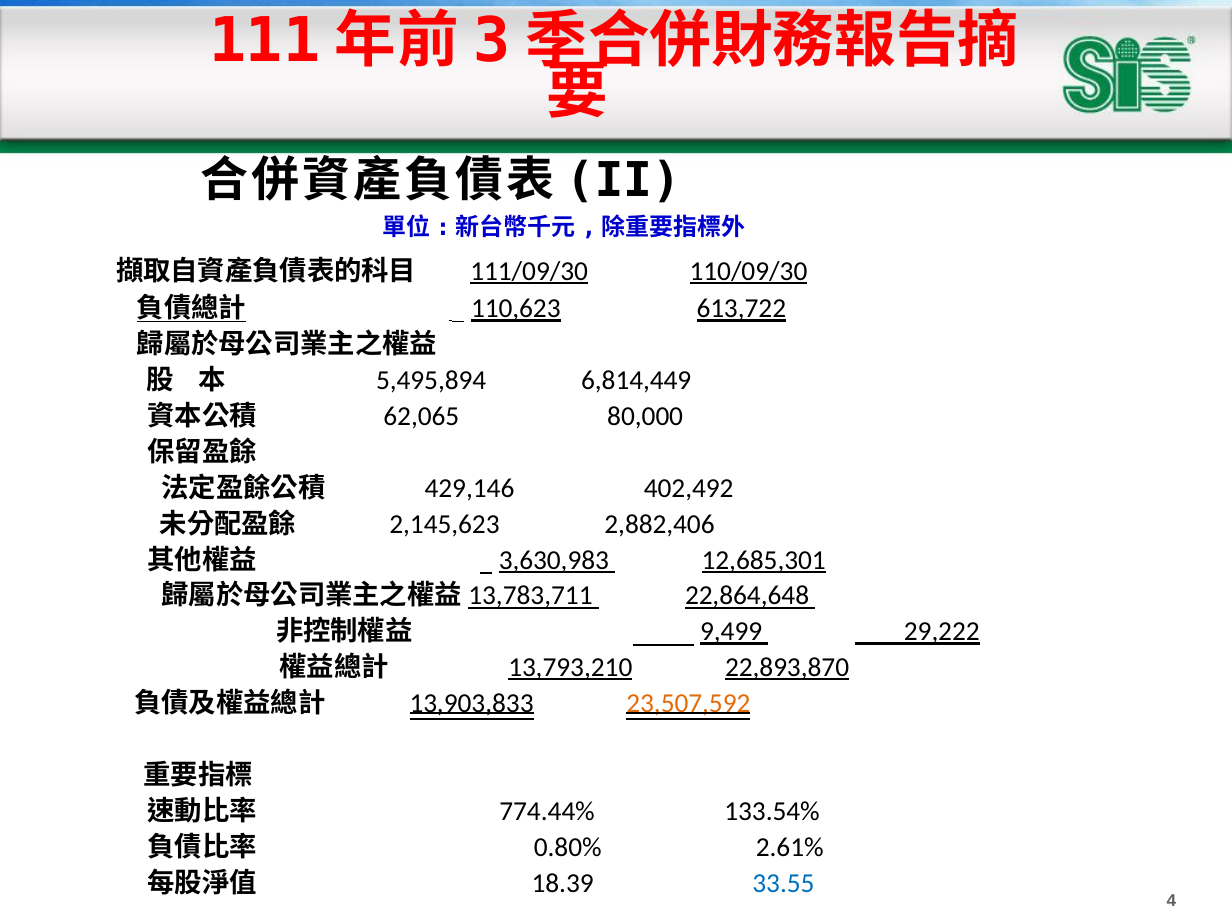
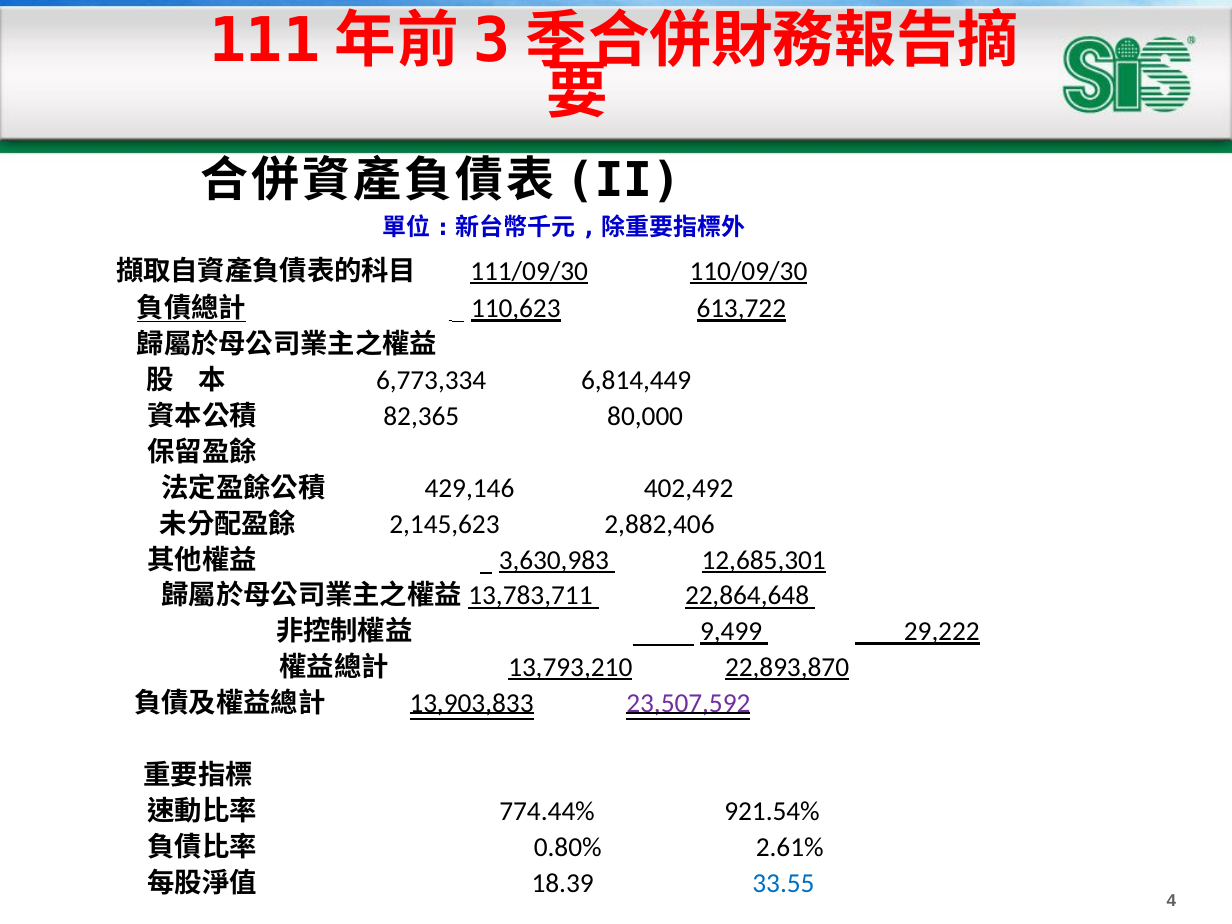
5,495,894: 5,495,894 -> 6,773,334
62,065: 62,065 -> 82,365
23,507,592 colour: orange -> purple
133.54%: 133.54% -> 921.54%
